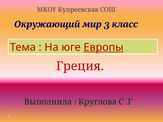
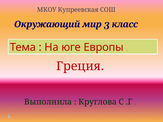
Европы underline: present -> none
